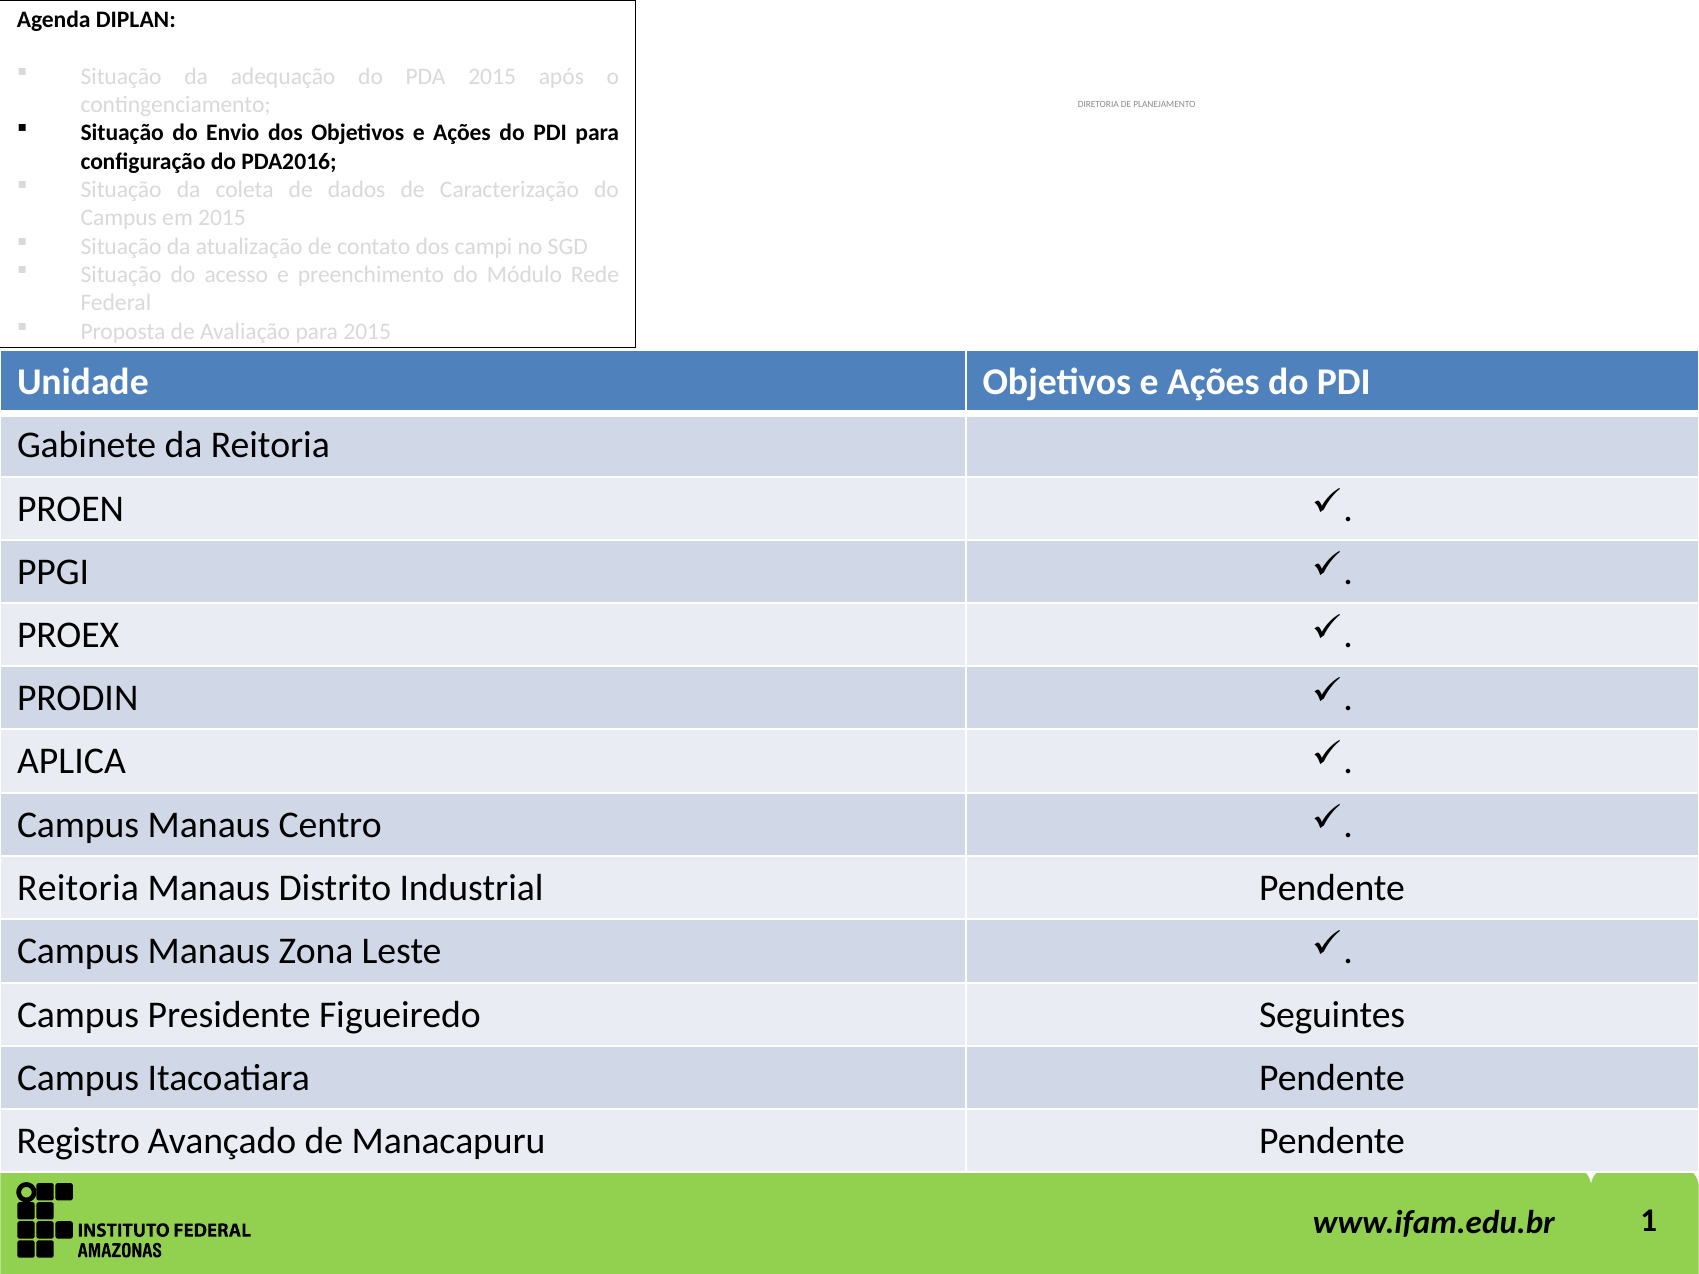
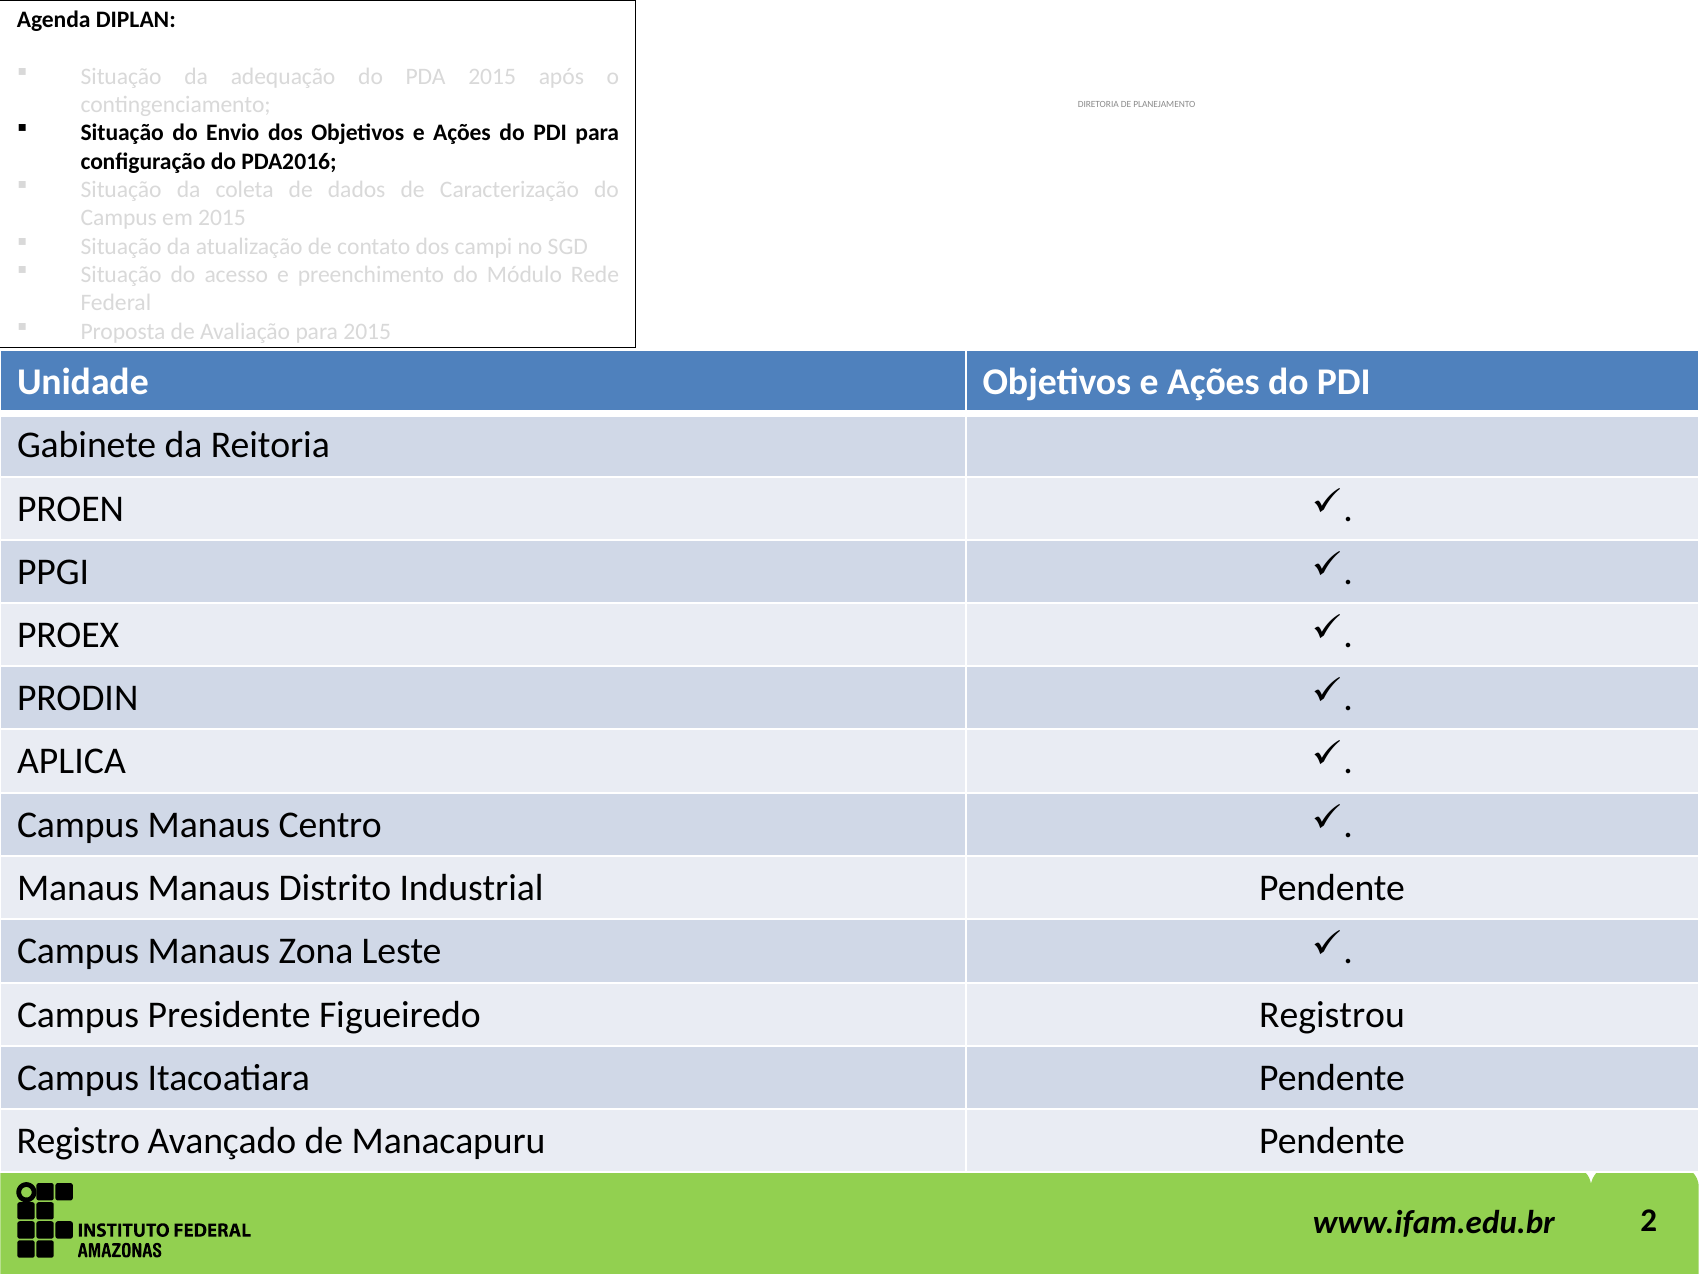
Reitoria at (78, 888): Reitoria -> Manaus
Seguintes: Seguintes -> Registrou
1: 1 -> 2
